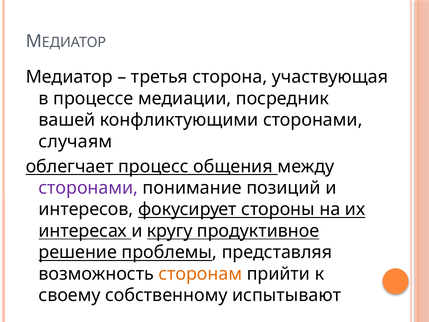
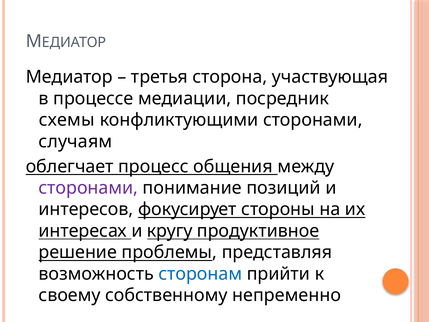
вашей: вашей -> схемы
сторонам colour: orange -> blue
испытывают: испытывают -> непременно
